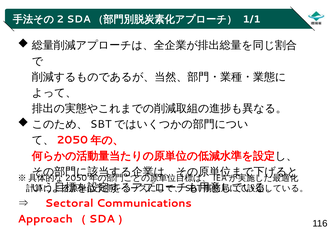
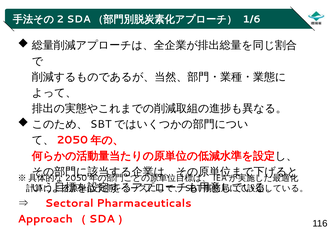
1/1: 1/1 -> 1/6
Communications: Communications -> Pharmaceuticals
